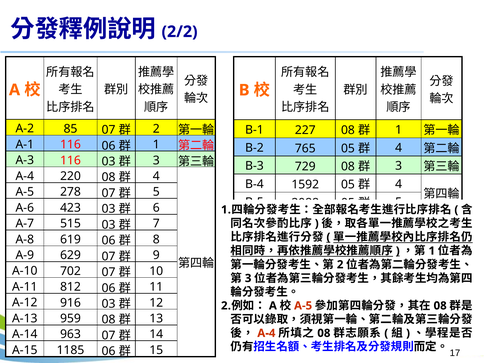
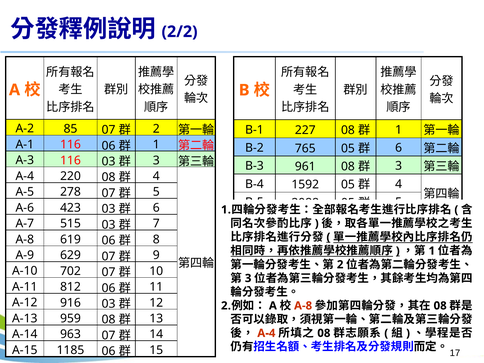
4 at (399, 148): 4 -> 6
729: 729 -> 961
A-5 at (303, 306): A-5 -> A-8
